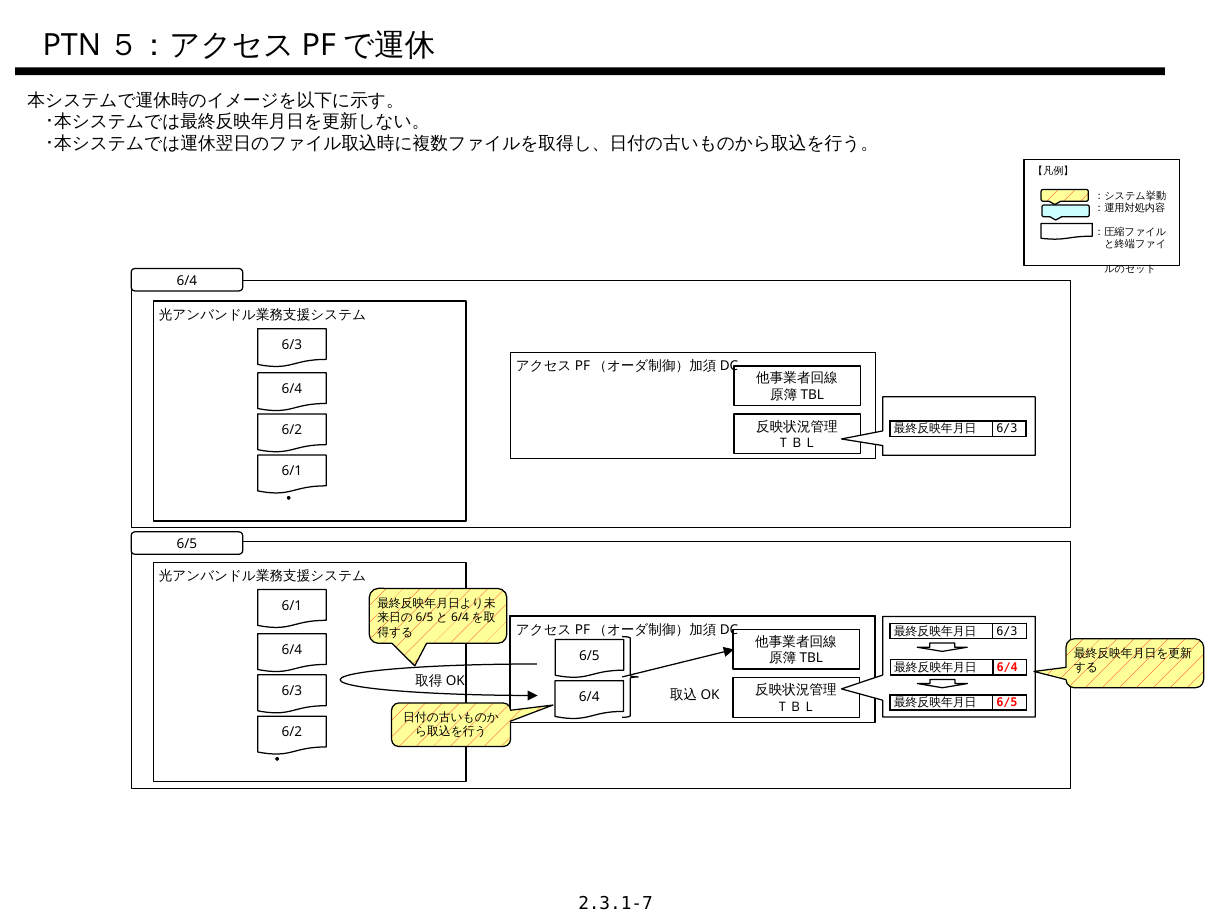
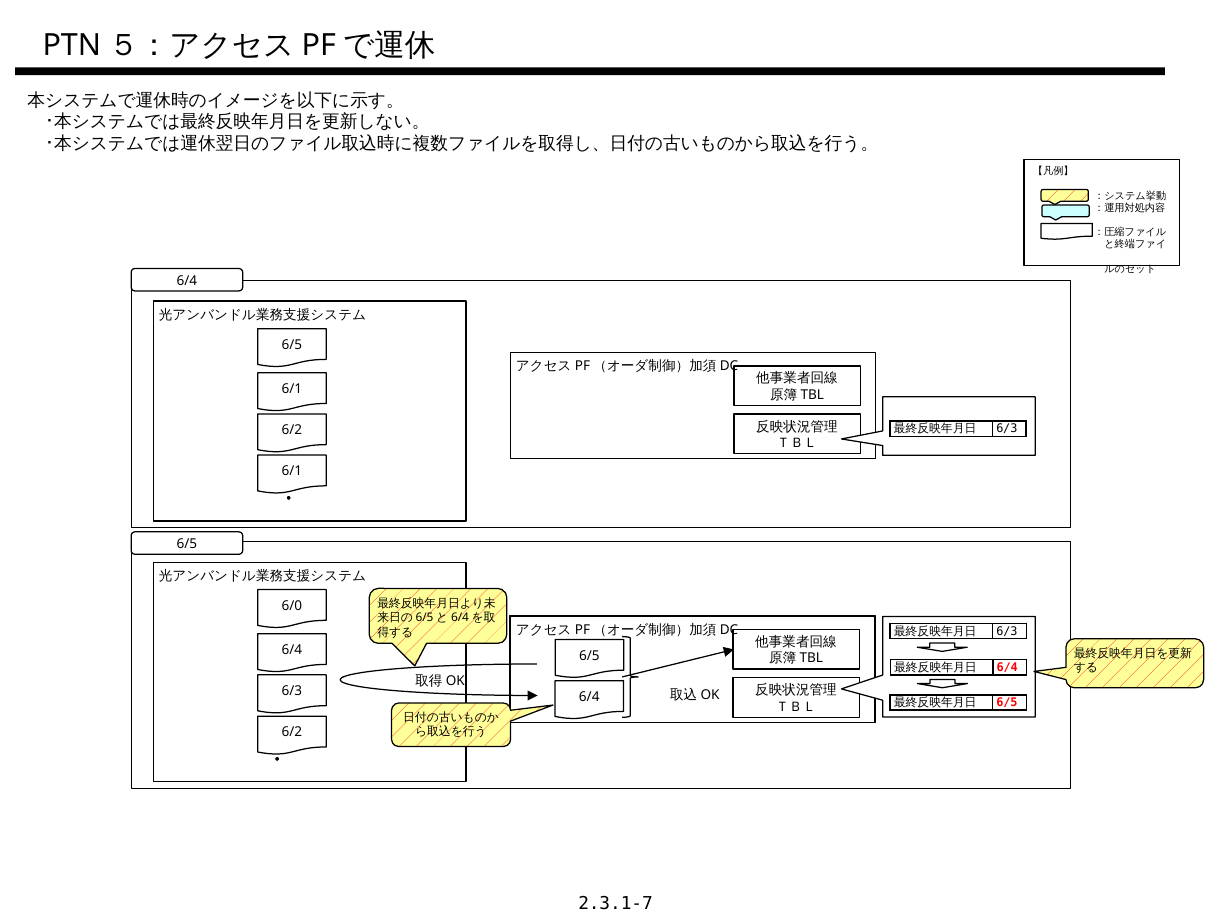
6/3 at (292, 345): 6/3 -> 6/5
6/4 at (292, 389): 6/4 -> 6/1
6/1 at (292, 606): 6/1 -> 6/0
